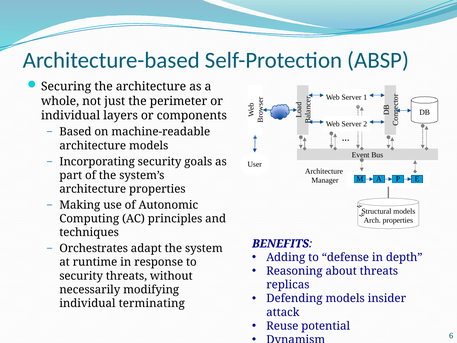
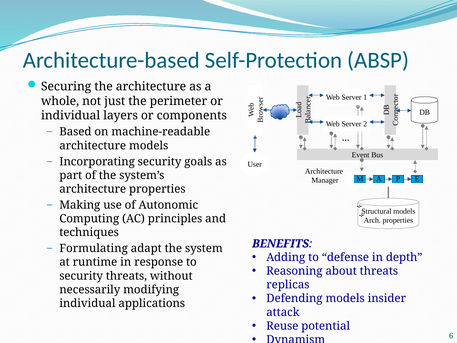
Orchestrates: Orchestrates -> Formulating
terminating: terminating -> applications
